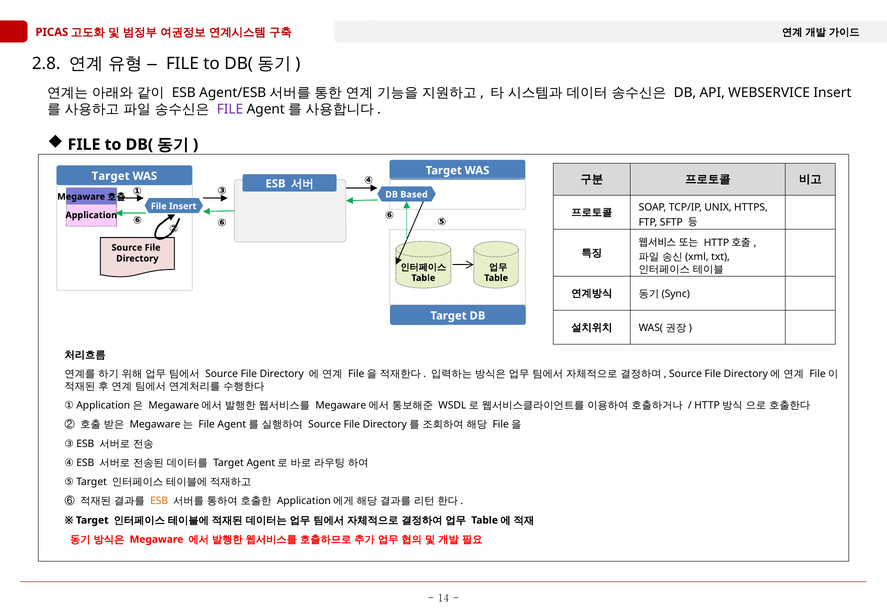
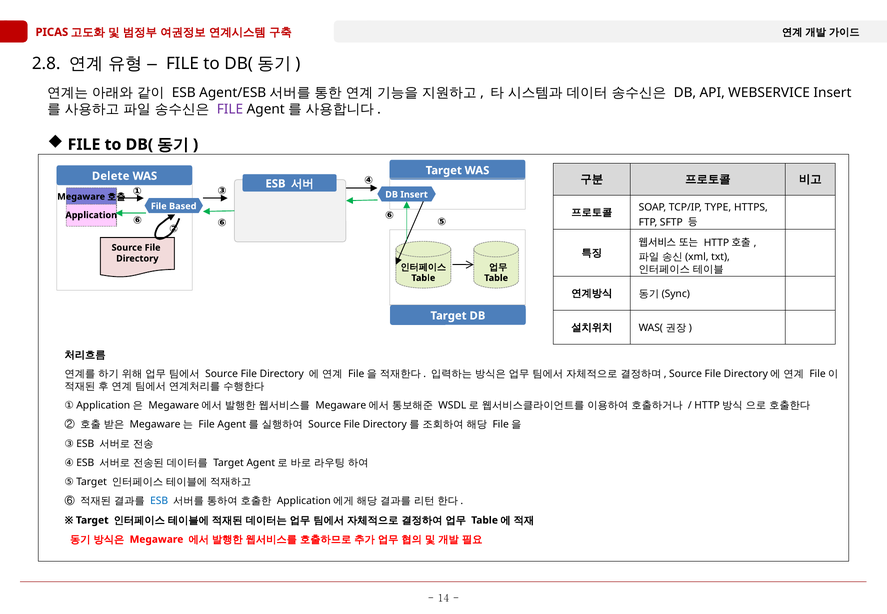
Target at (111, 176): Target -> Delete
DB Based: Based -> Insert
File Insert: Insert -> Based
UNIX: UNIX -> TYPE
ESB at (159, 501) colour: orange -> blue
